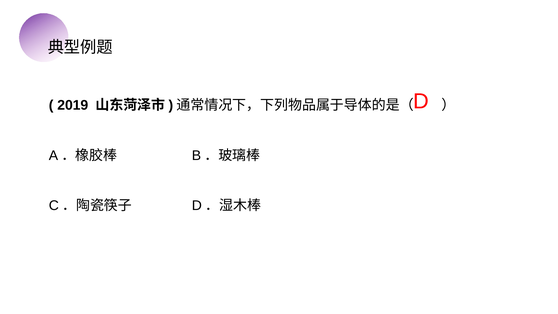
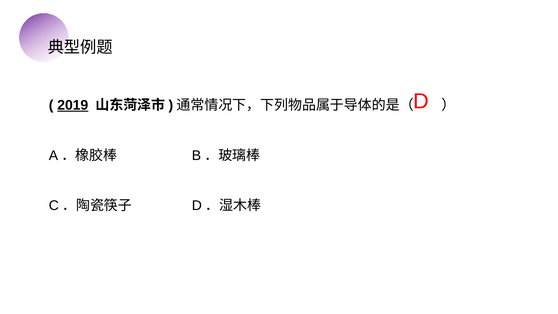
2019 underline: none -> present
